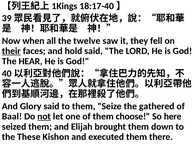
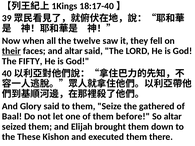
and hold: hold -> altar
HEAR: HEAR -> FIFTY
not underline: present -> none
choose: choose -> before
So here: here -> altar
